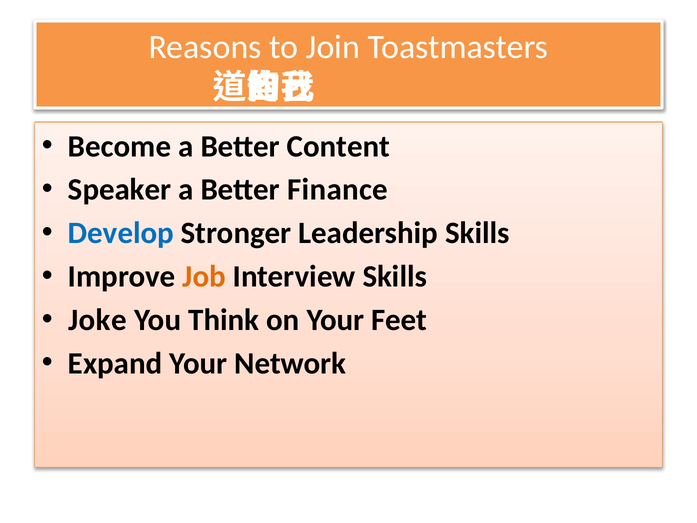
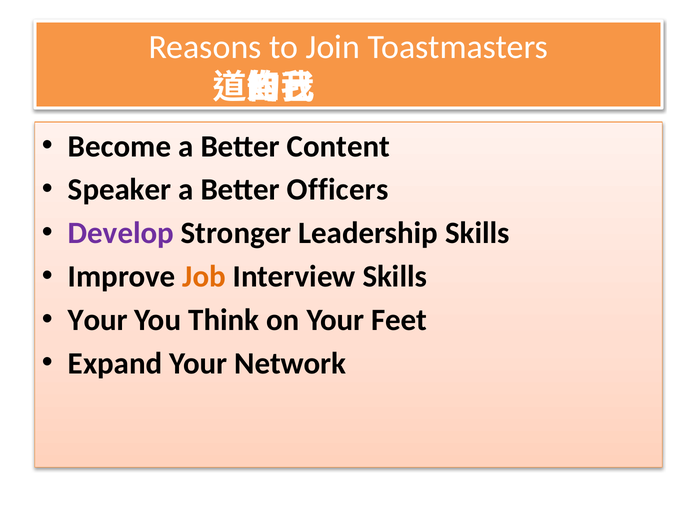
Finance: Finance -> Officers
Develop colour: blue -> purple
Joke at (97, 320): Joke -> Your
